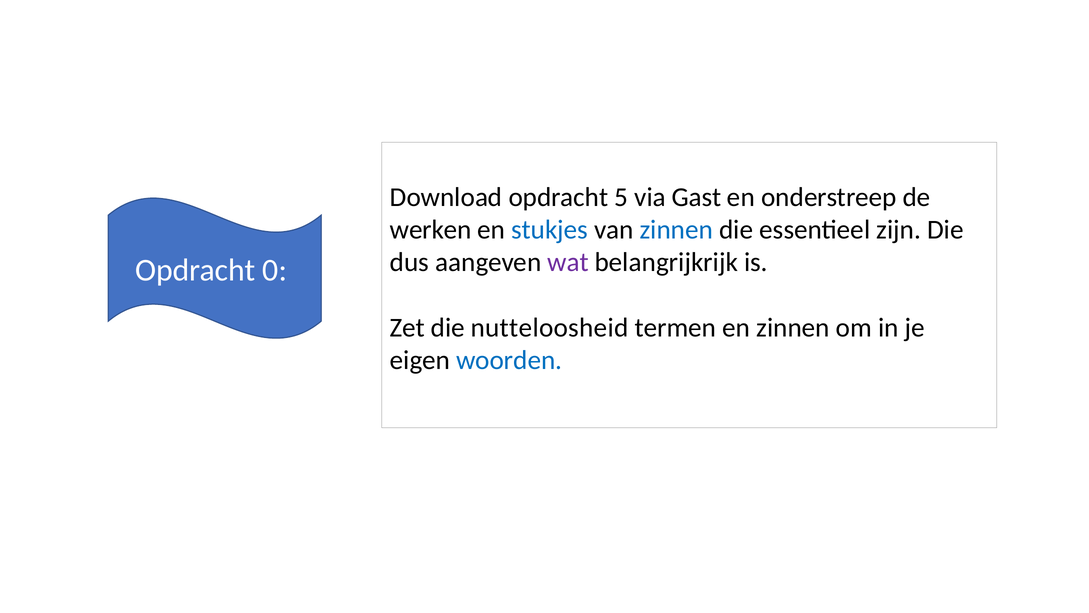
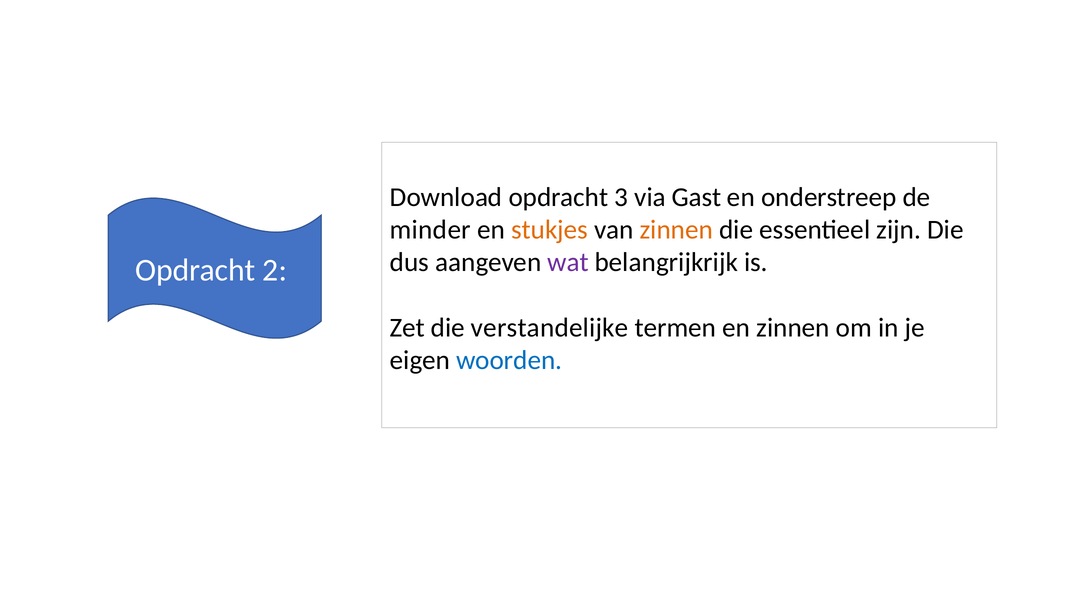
5: 5 -> 3
werken: werken -> minder
stukjes colour: blue -> orange
zinnen at (676, 230) colour: blue -> orange
0: 0 -> 2
nutteloosheid: nutteloosheid -> verstandelijke
